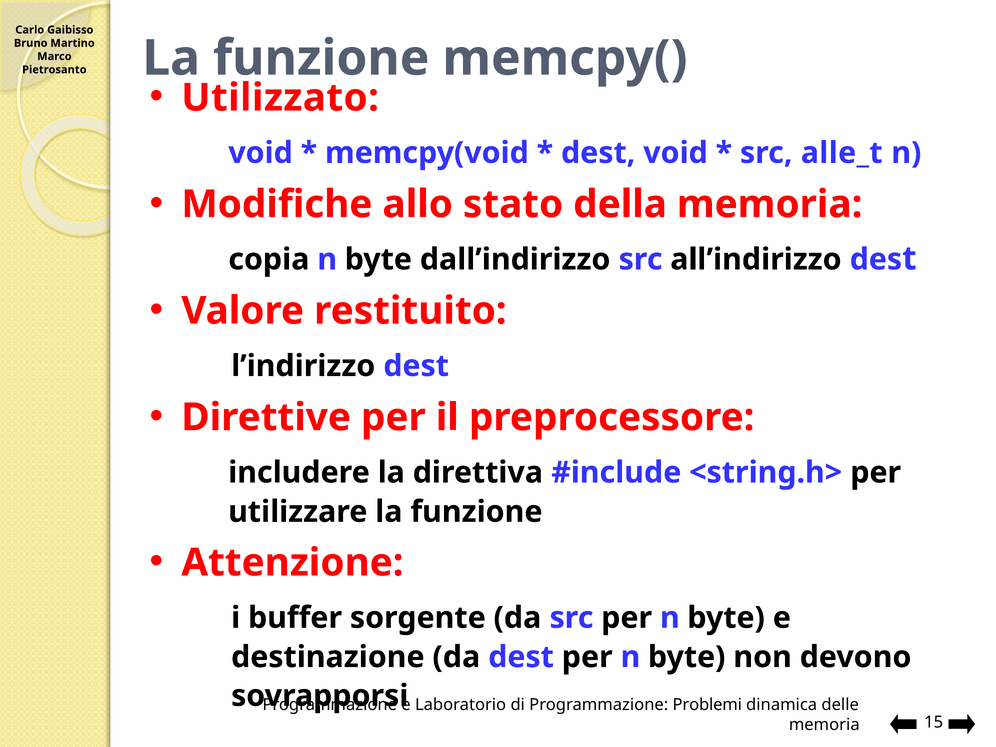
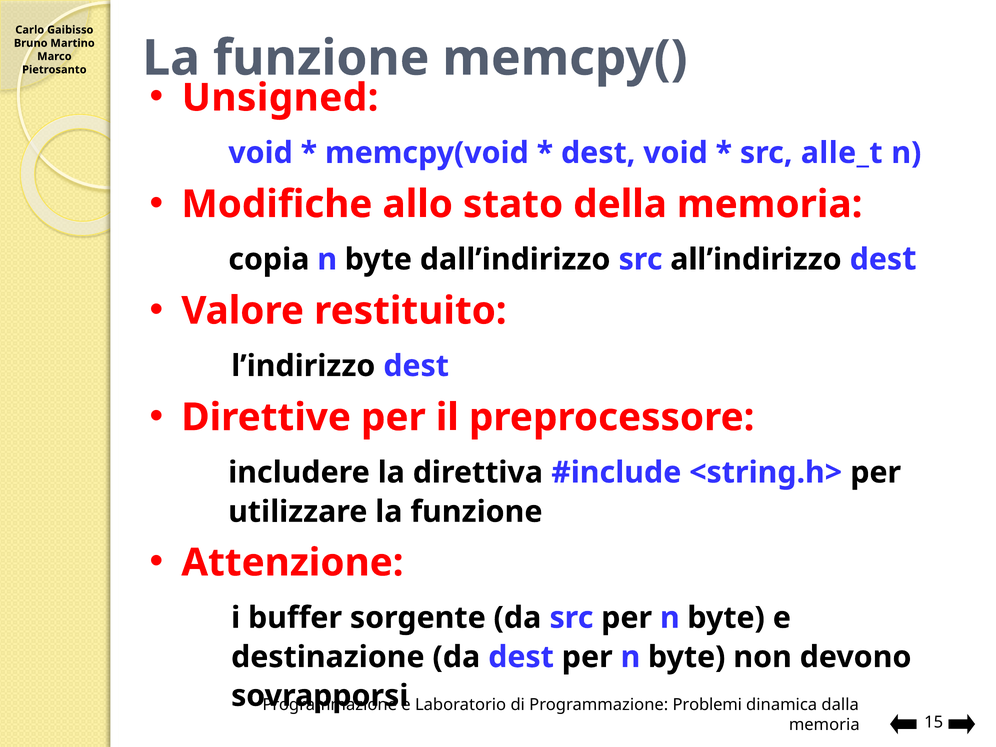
Utilizzato: Utilizzato -> Unsigned
delle: delle -> dalla
